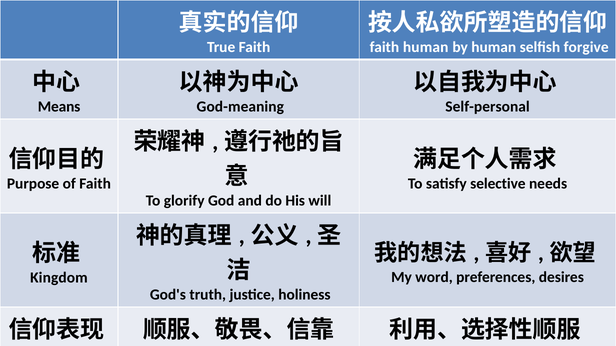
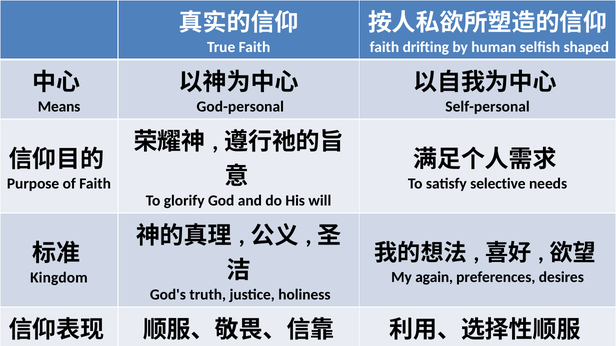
faith human: human -> drifting
forgive: forgive -> shaped
God-meaning: God-meaning -> God-personal
word: word -> again
